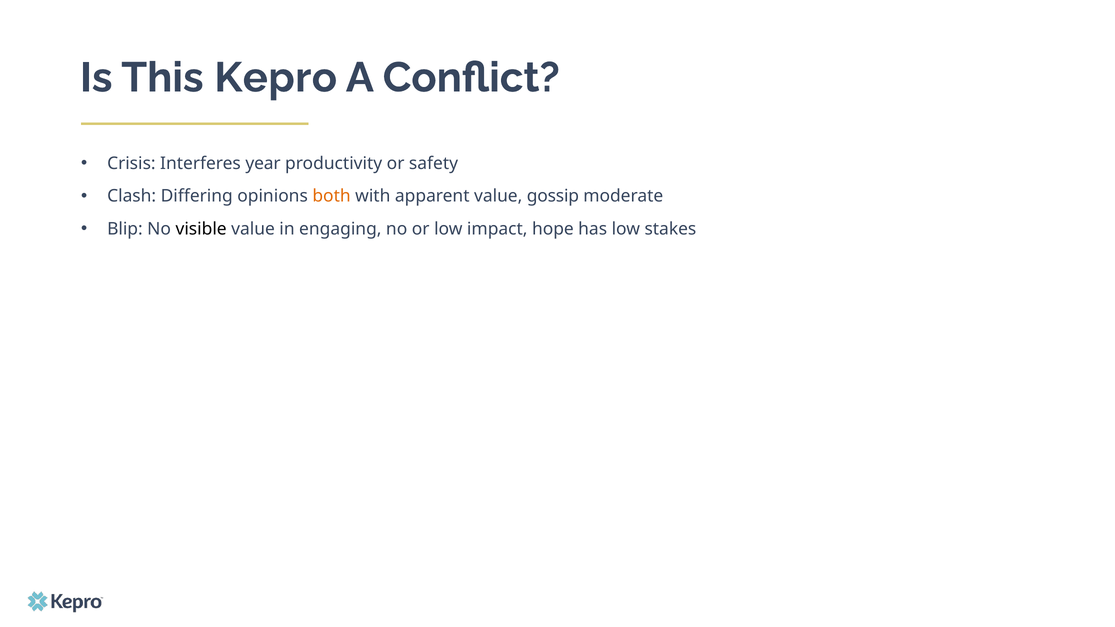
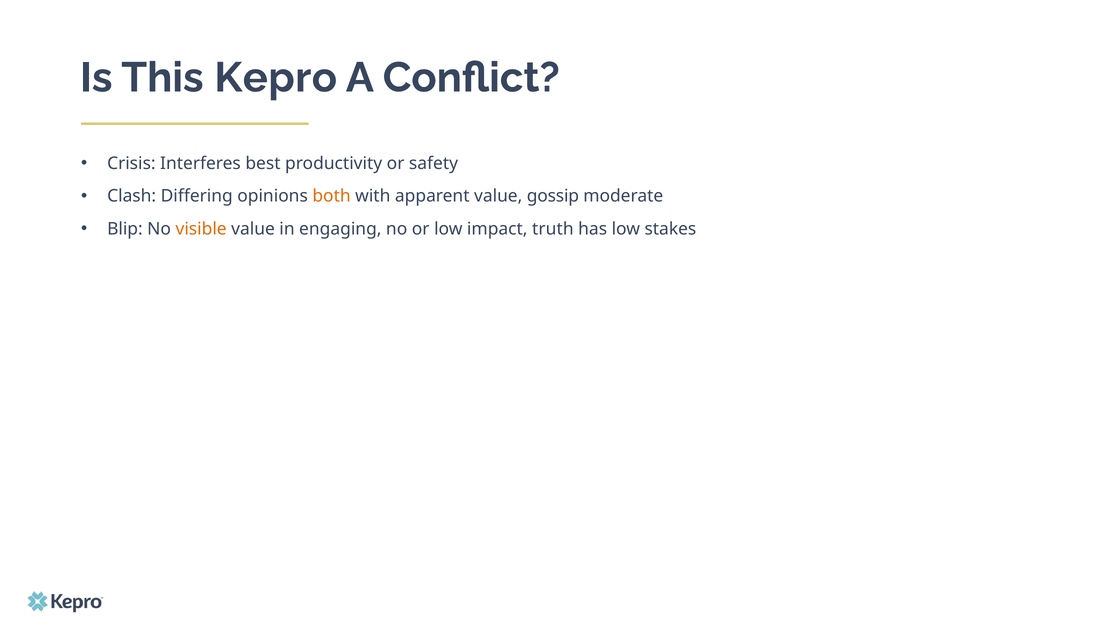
year: year -> best
visible colour: black -> orange
hope: hope -> truth
